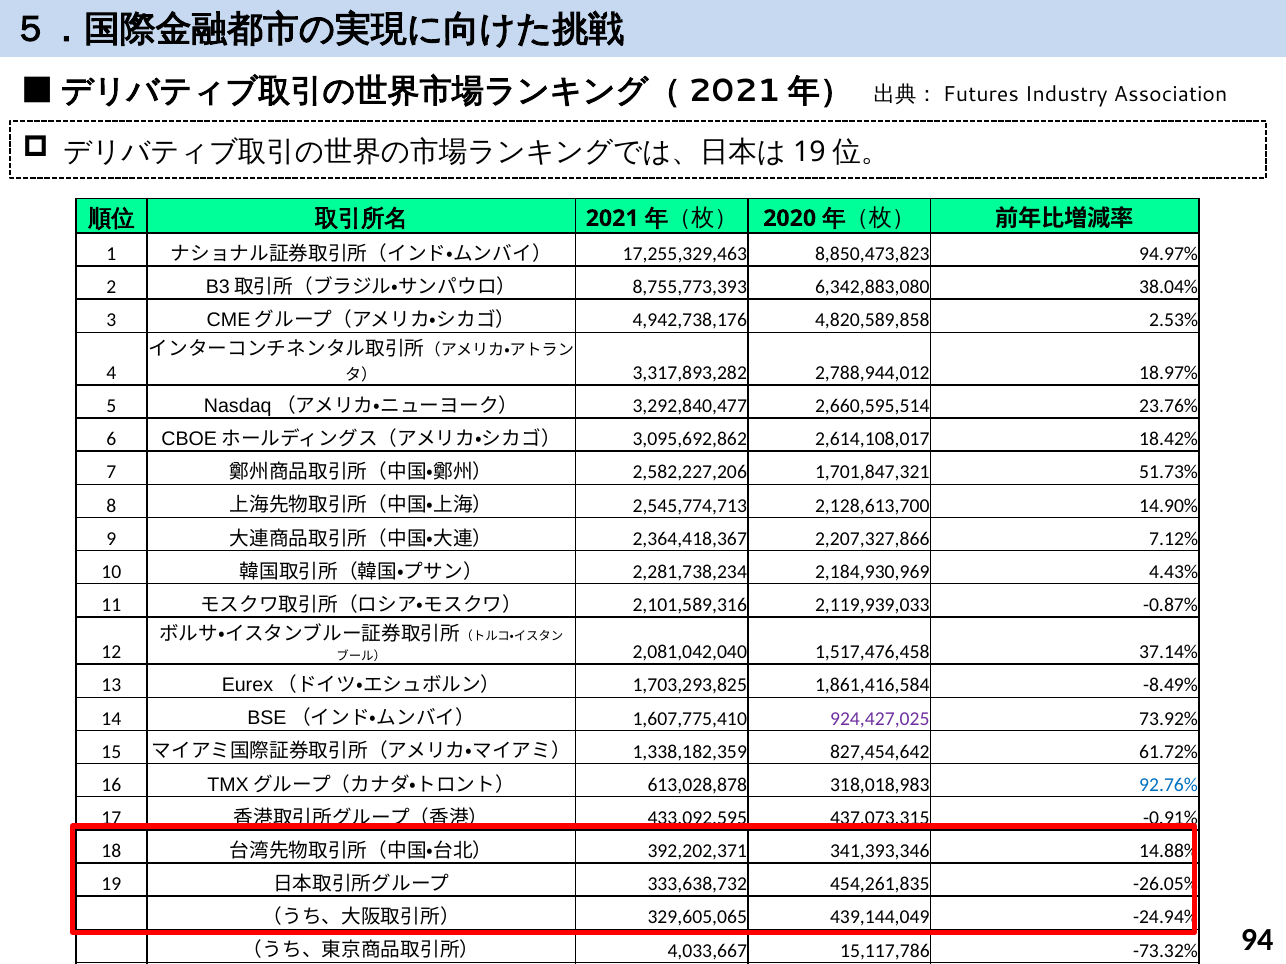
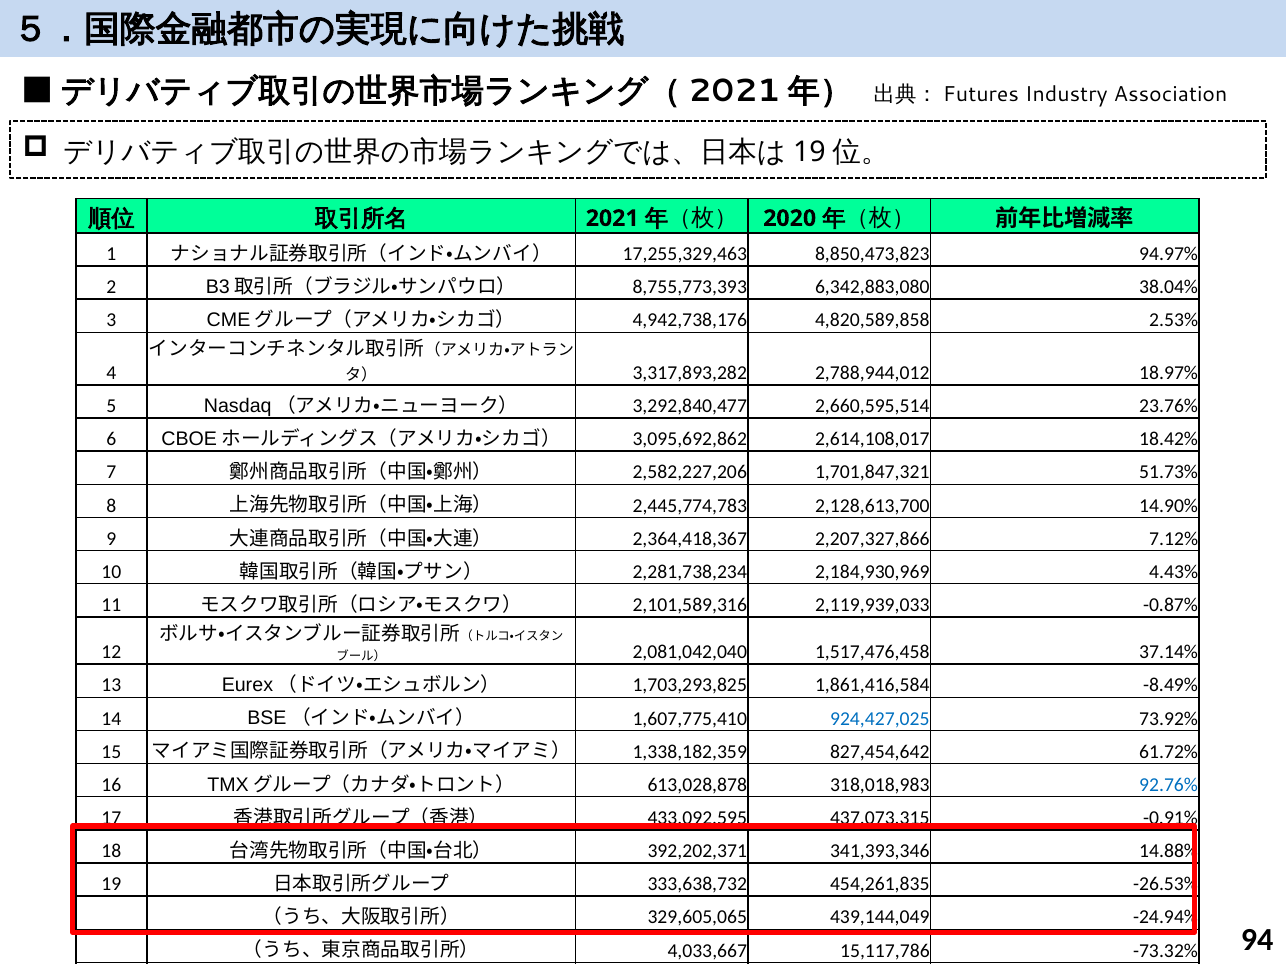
2,545,774,713: 2,545,774,713 -> 2,445,774,783
924,427,025 colour: purple -> blue
-26.05%: -26.05% -> -26.53%
